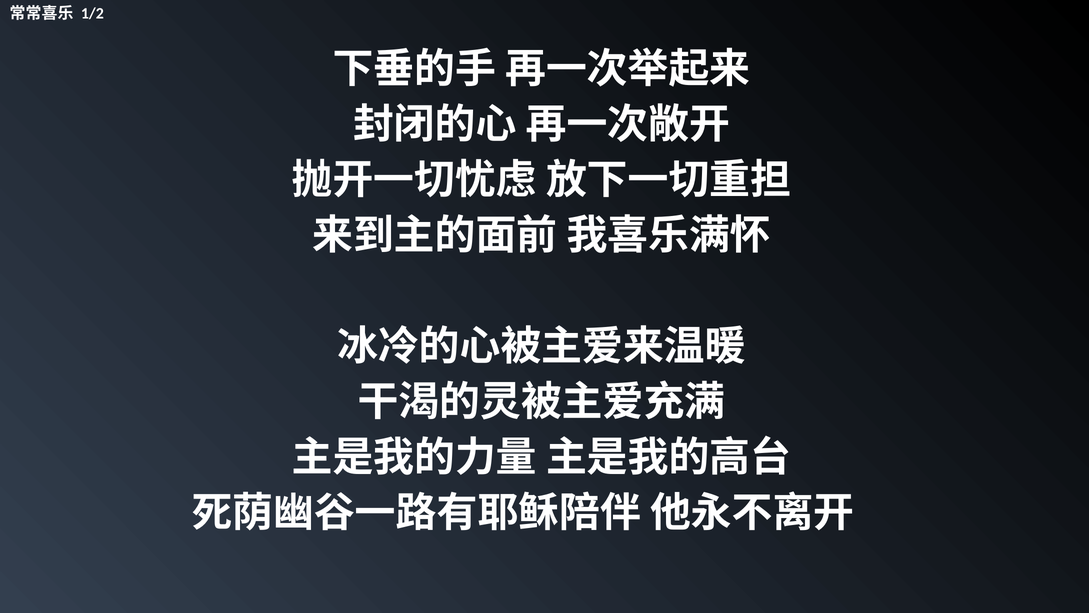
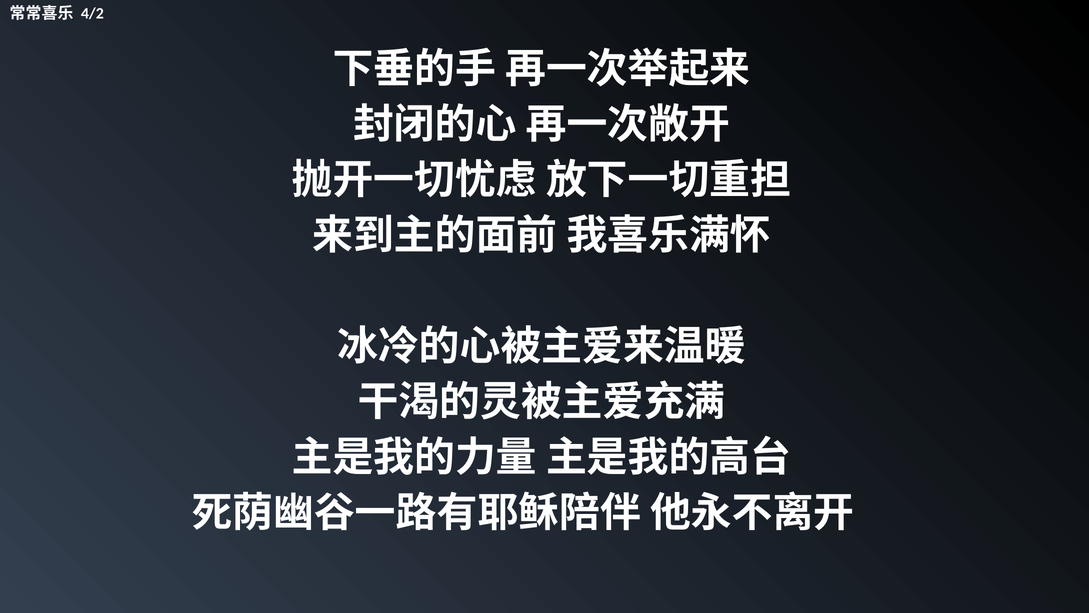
1/2: 1/2 -> 4/2
